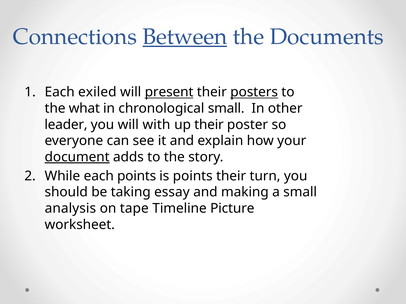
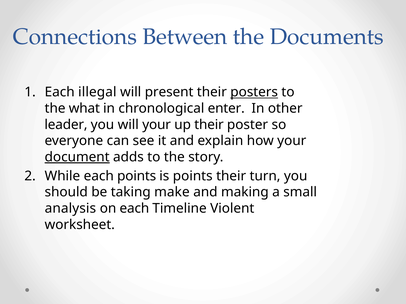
Between underline: present -> none
exiled: exiled -> illegal
present underline: present -> none
chronological small: small -> enter
will with: with -> your
essay: essay -> make
on tape: tape -> each
Picture: Picture -> Violent
